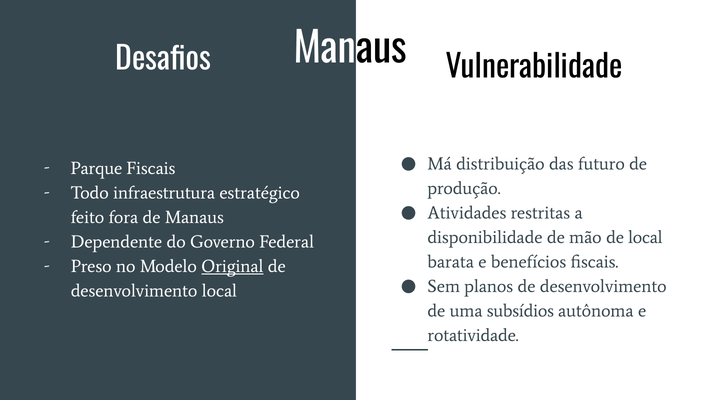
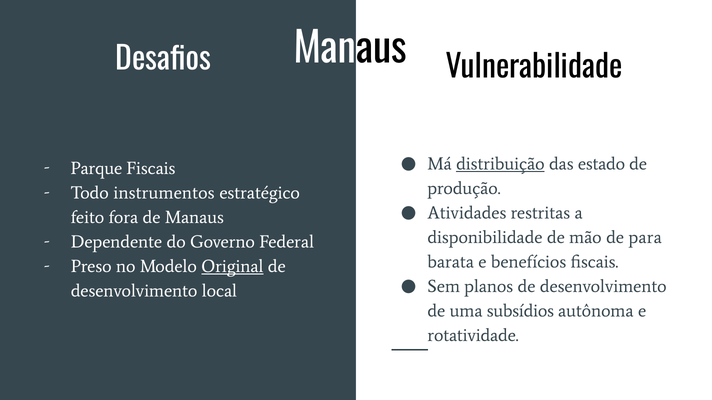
distribuição underline: none -> present
futuro: futuro -> estado
infraestrutura: infraestrutura -> instrumentos
de local: local -> para
